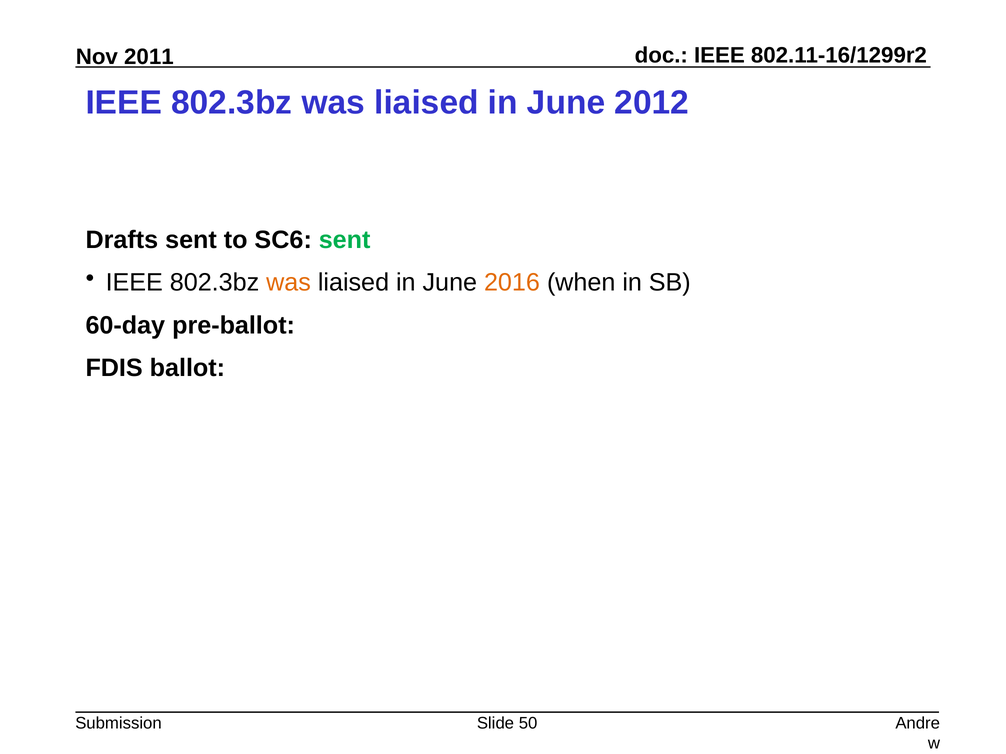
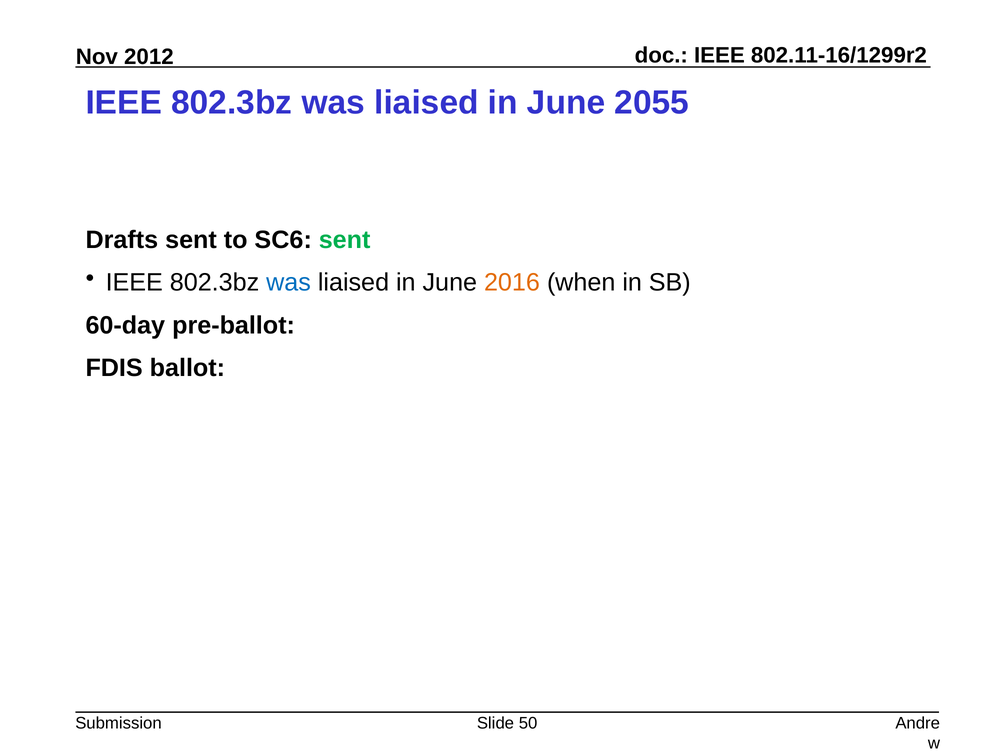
2011: 2011 -> 2012
2012: 2012 -> 2055
was at (289, 283) colour: orange -> blue
